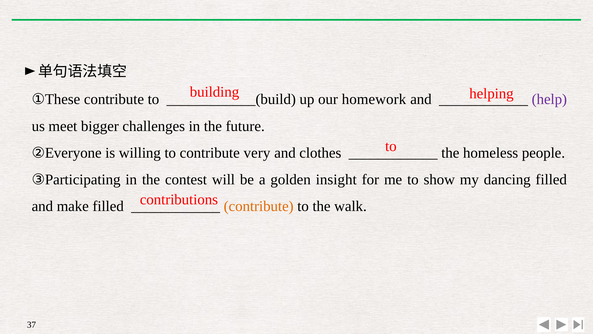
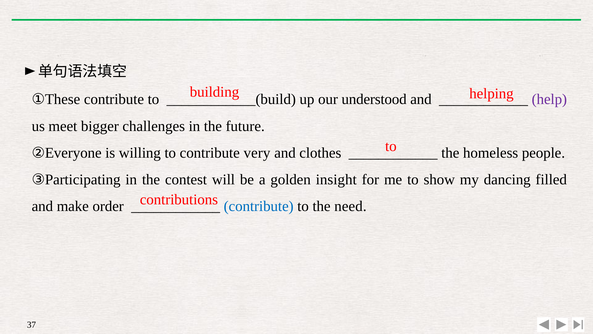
homework: homework -> understood
make filled: filled -> order
contribute at (259, 206) colour: orange -> blue
walk: walk -> need
